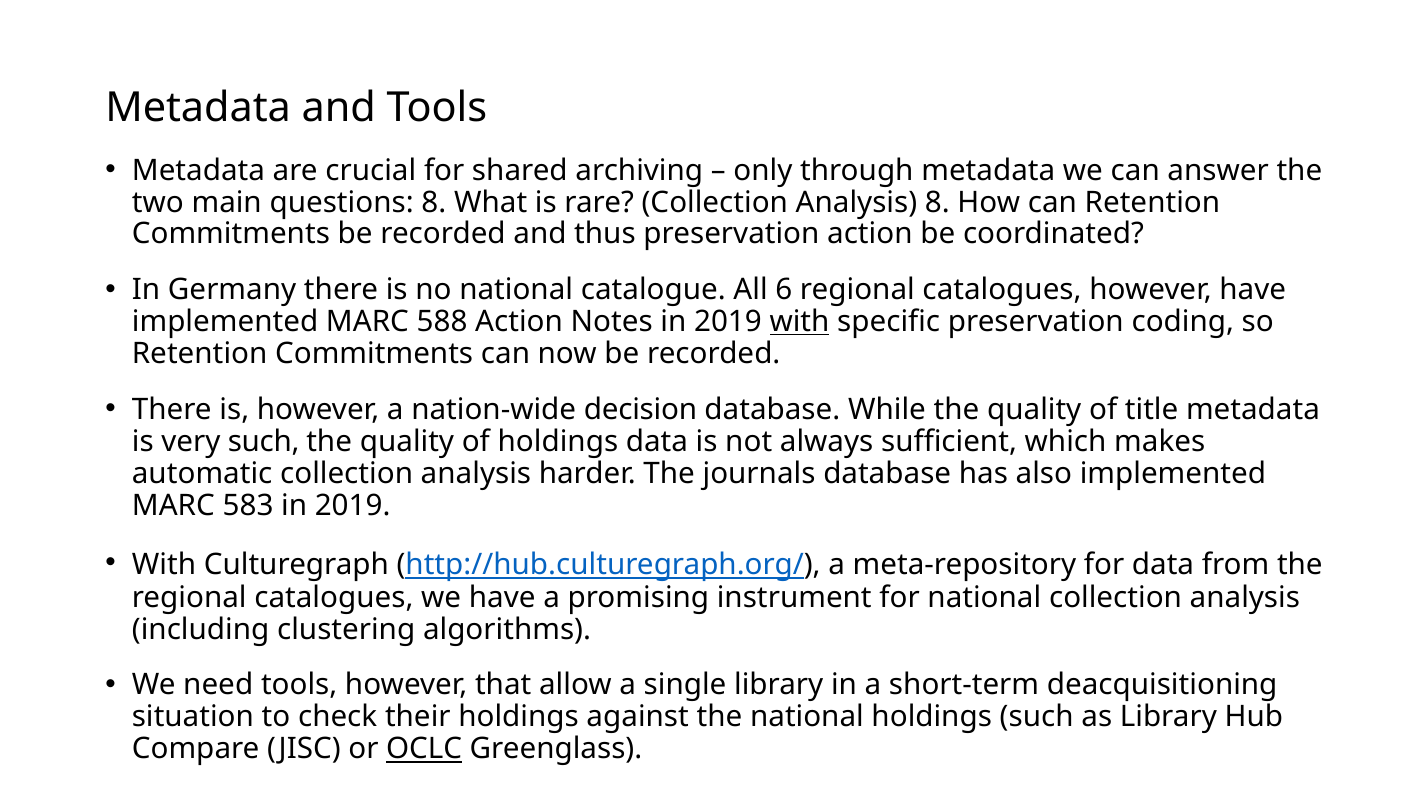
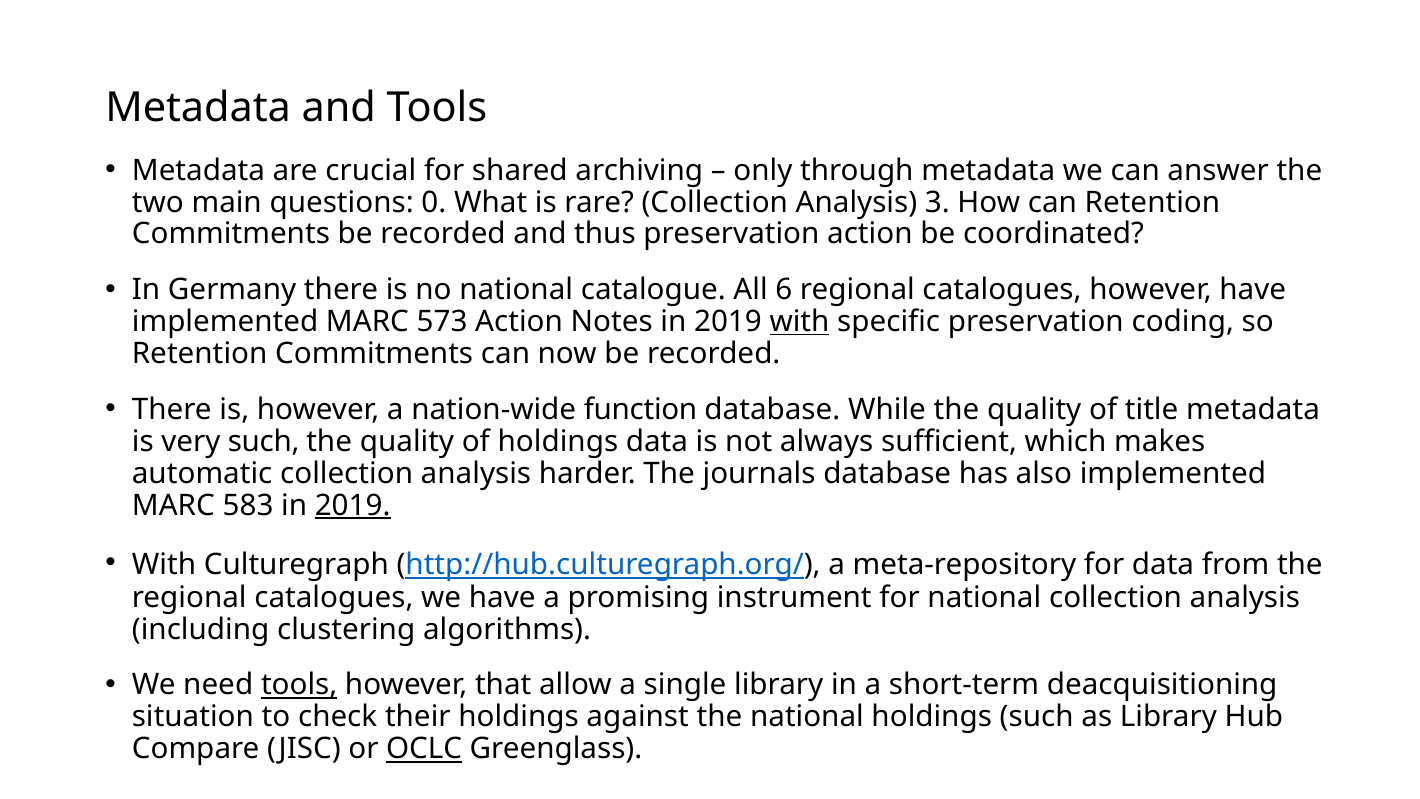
questions 8: 8 -> 0
Analysis 8: 8 -> 3
588: 588 -> 573
decision: decision -> function
2019 at (353, 505) underline: none -> present
tools at (299, 685) underline: none -> present
